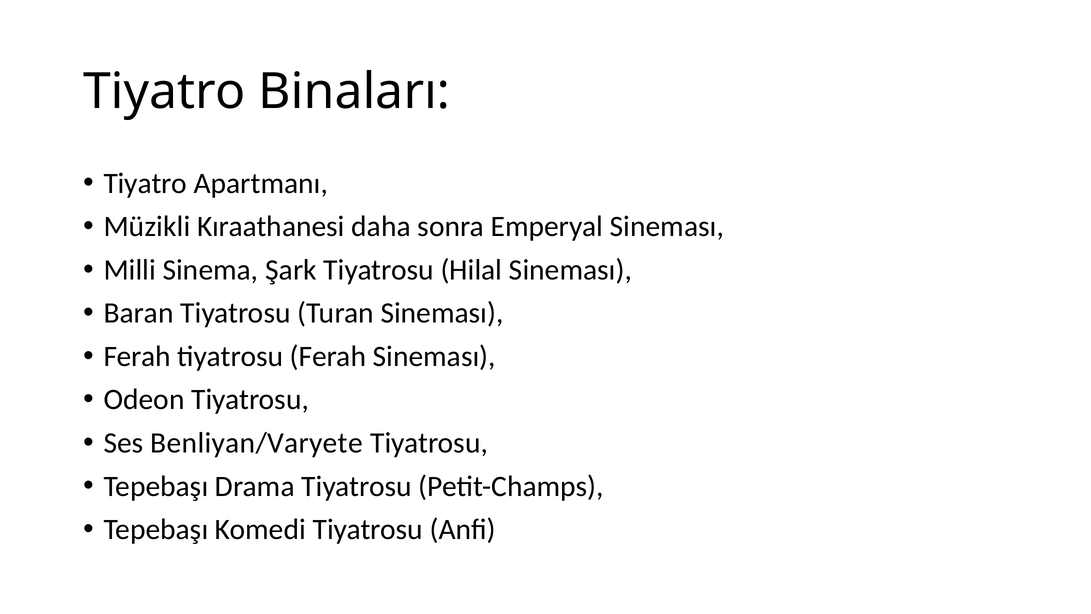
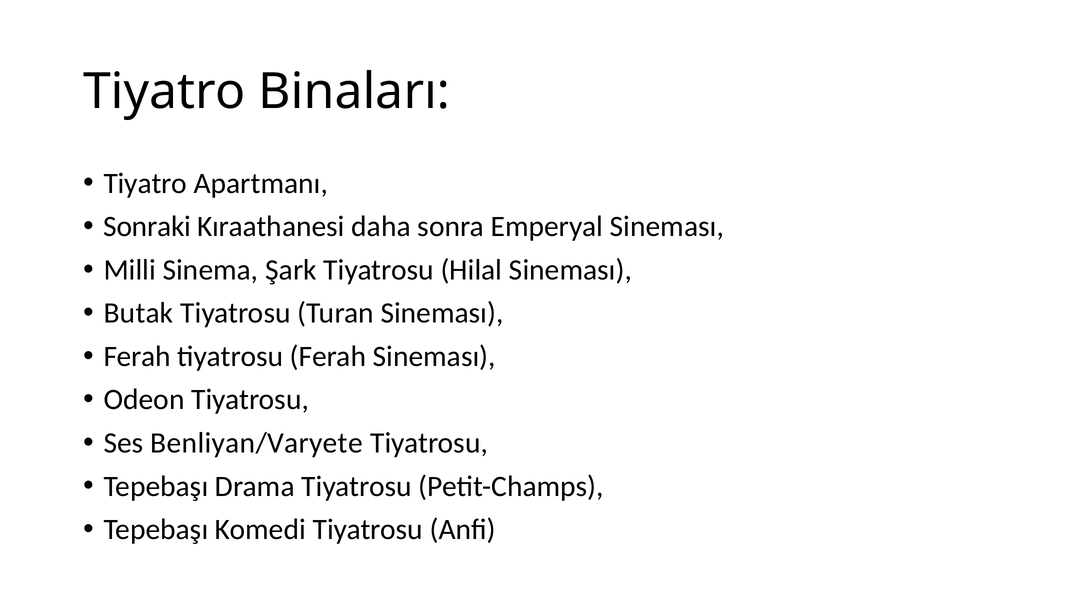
Müzikli: Müzikli -> Sonraki
Baran: Baran -> Butak
